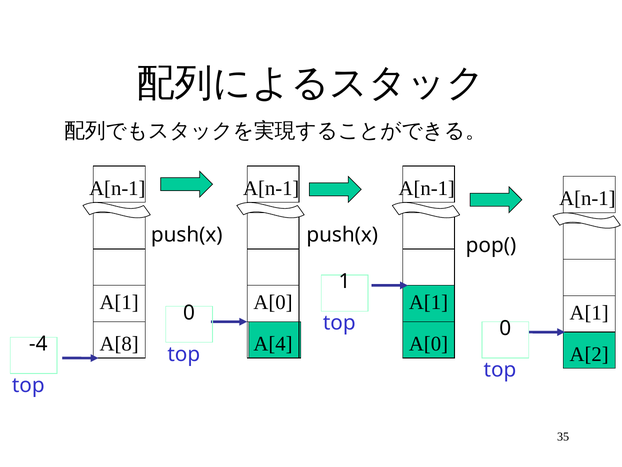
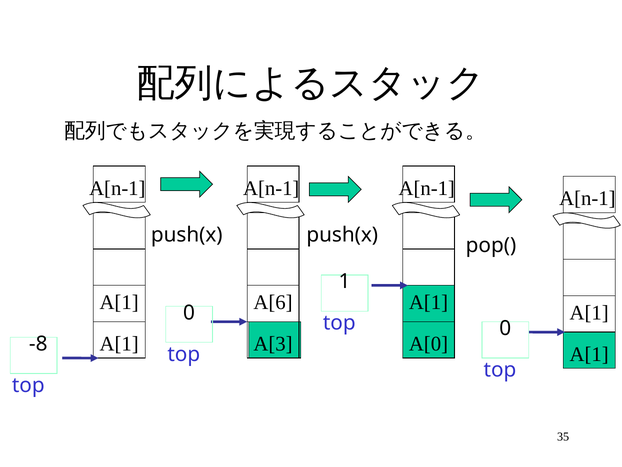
A[0 at (273, 302): A[0 -> A[6
A[8 at (119, 343): A[8 -> A[1
A[4: A[4 -> A[3
-4: -4 -> -8
A[2 at (589, 354): A[2 -> A[1
